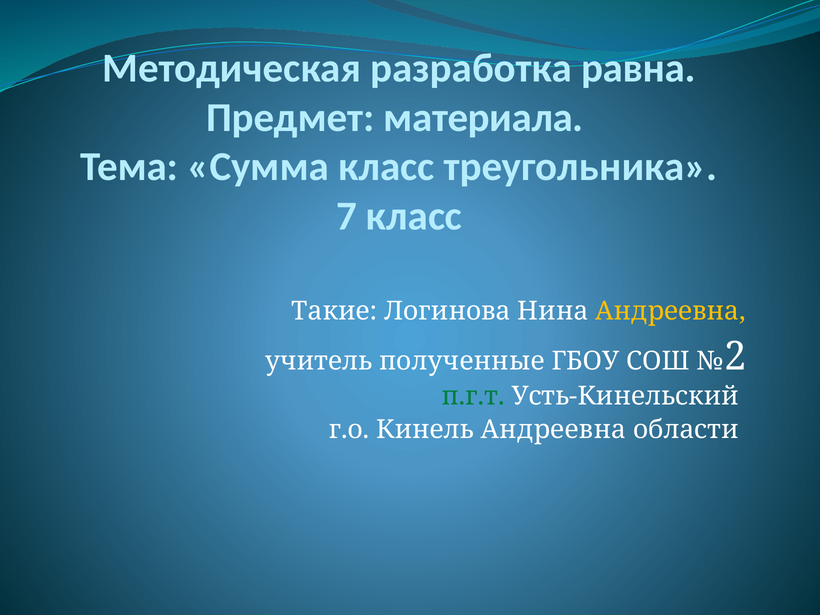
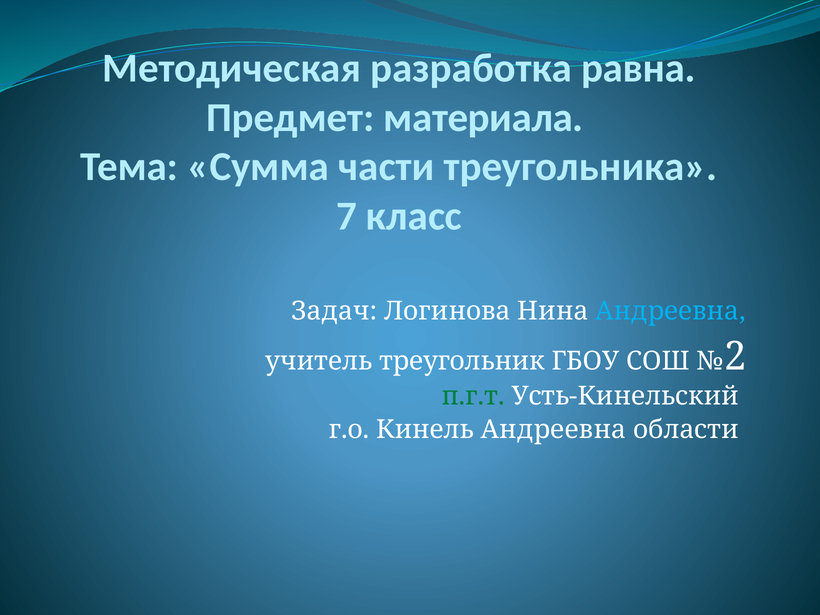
Сумма класс: класс -> части
Такие: Такие -> Задач
Андреевна at (671, 311) colour: yellow -> light blue
полученные: полученные -> треугольник
